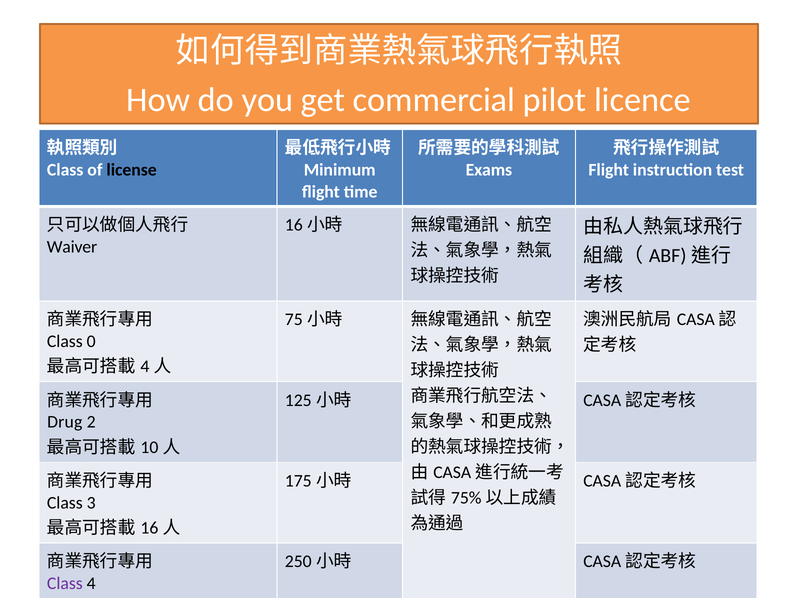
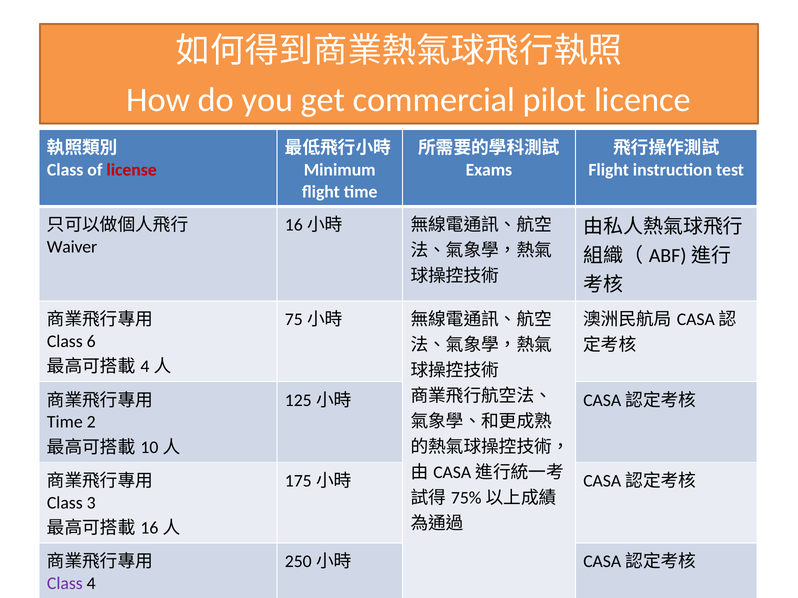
license colour: black -> red
0: 0 -> 6
Drug at (65, 422): Drug -> Time
